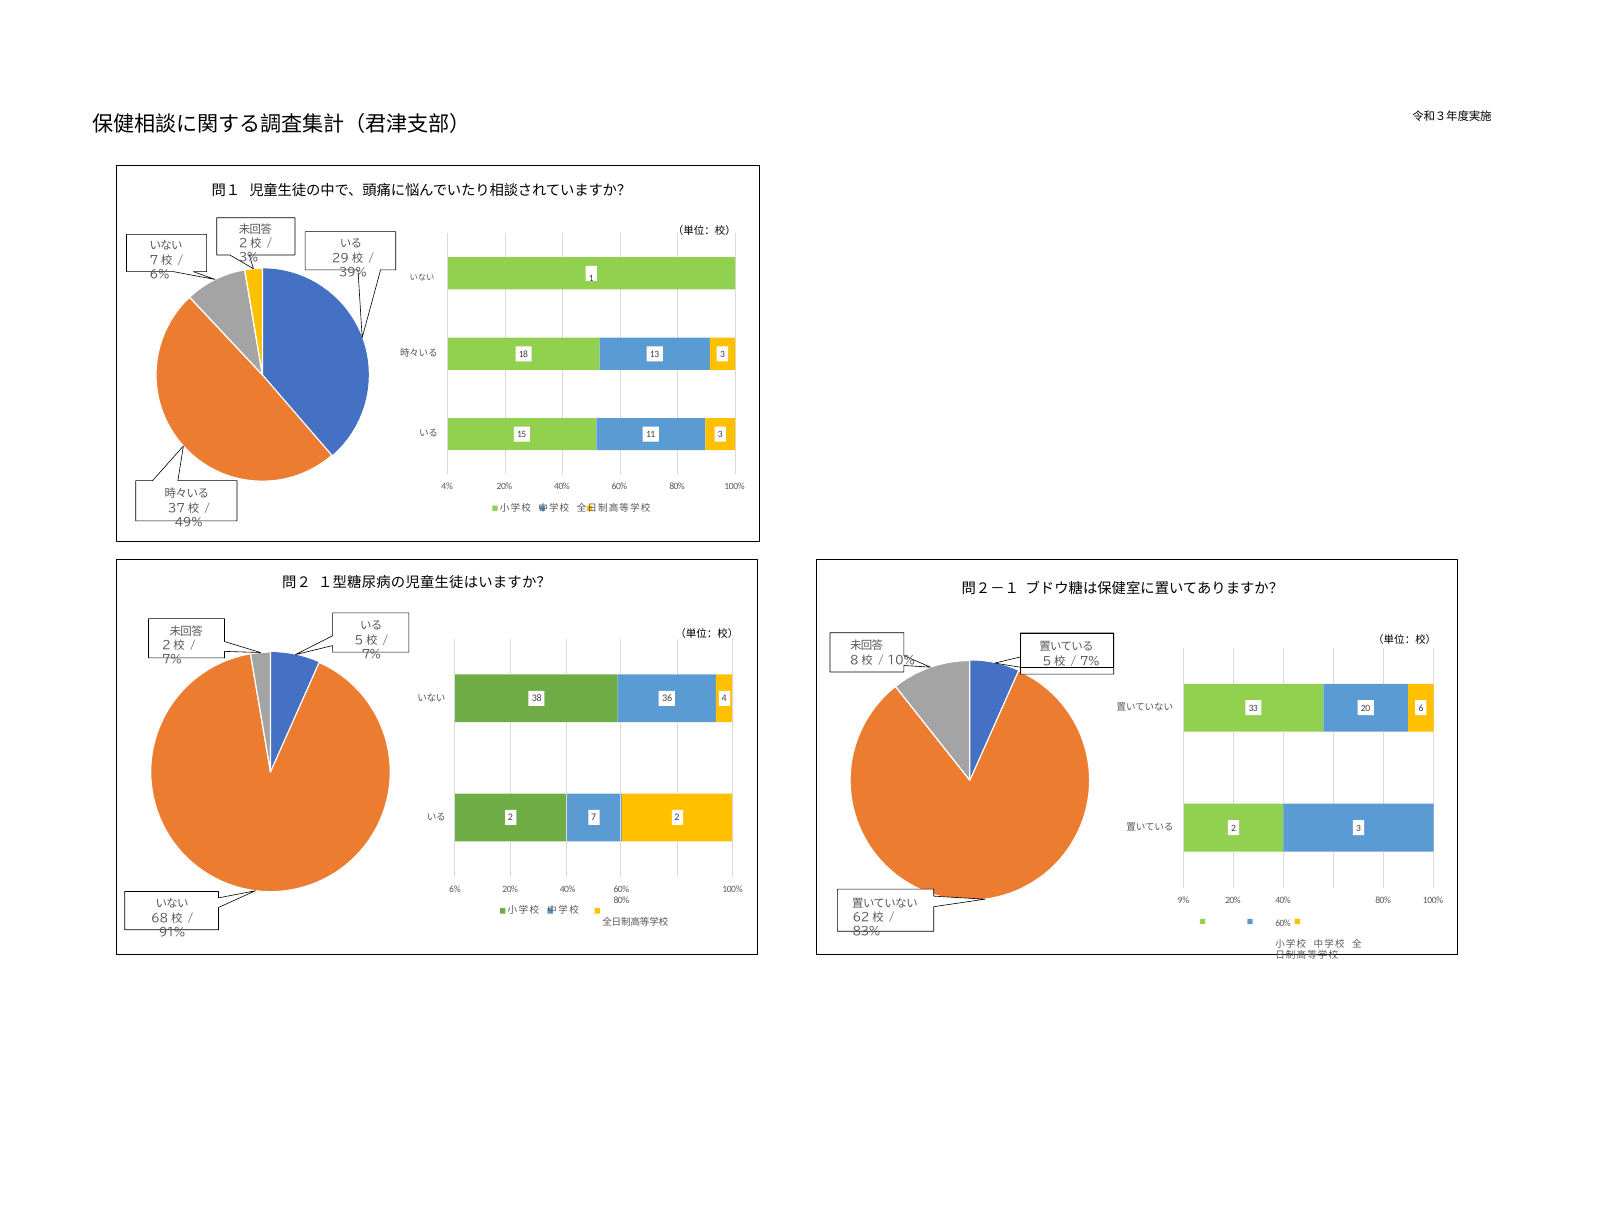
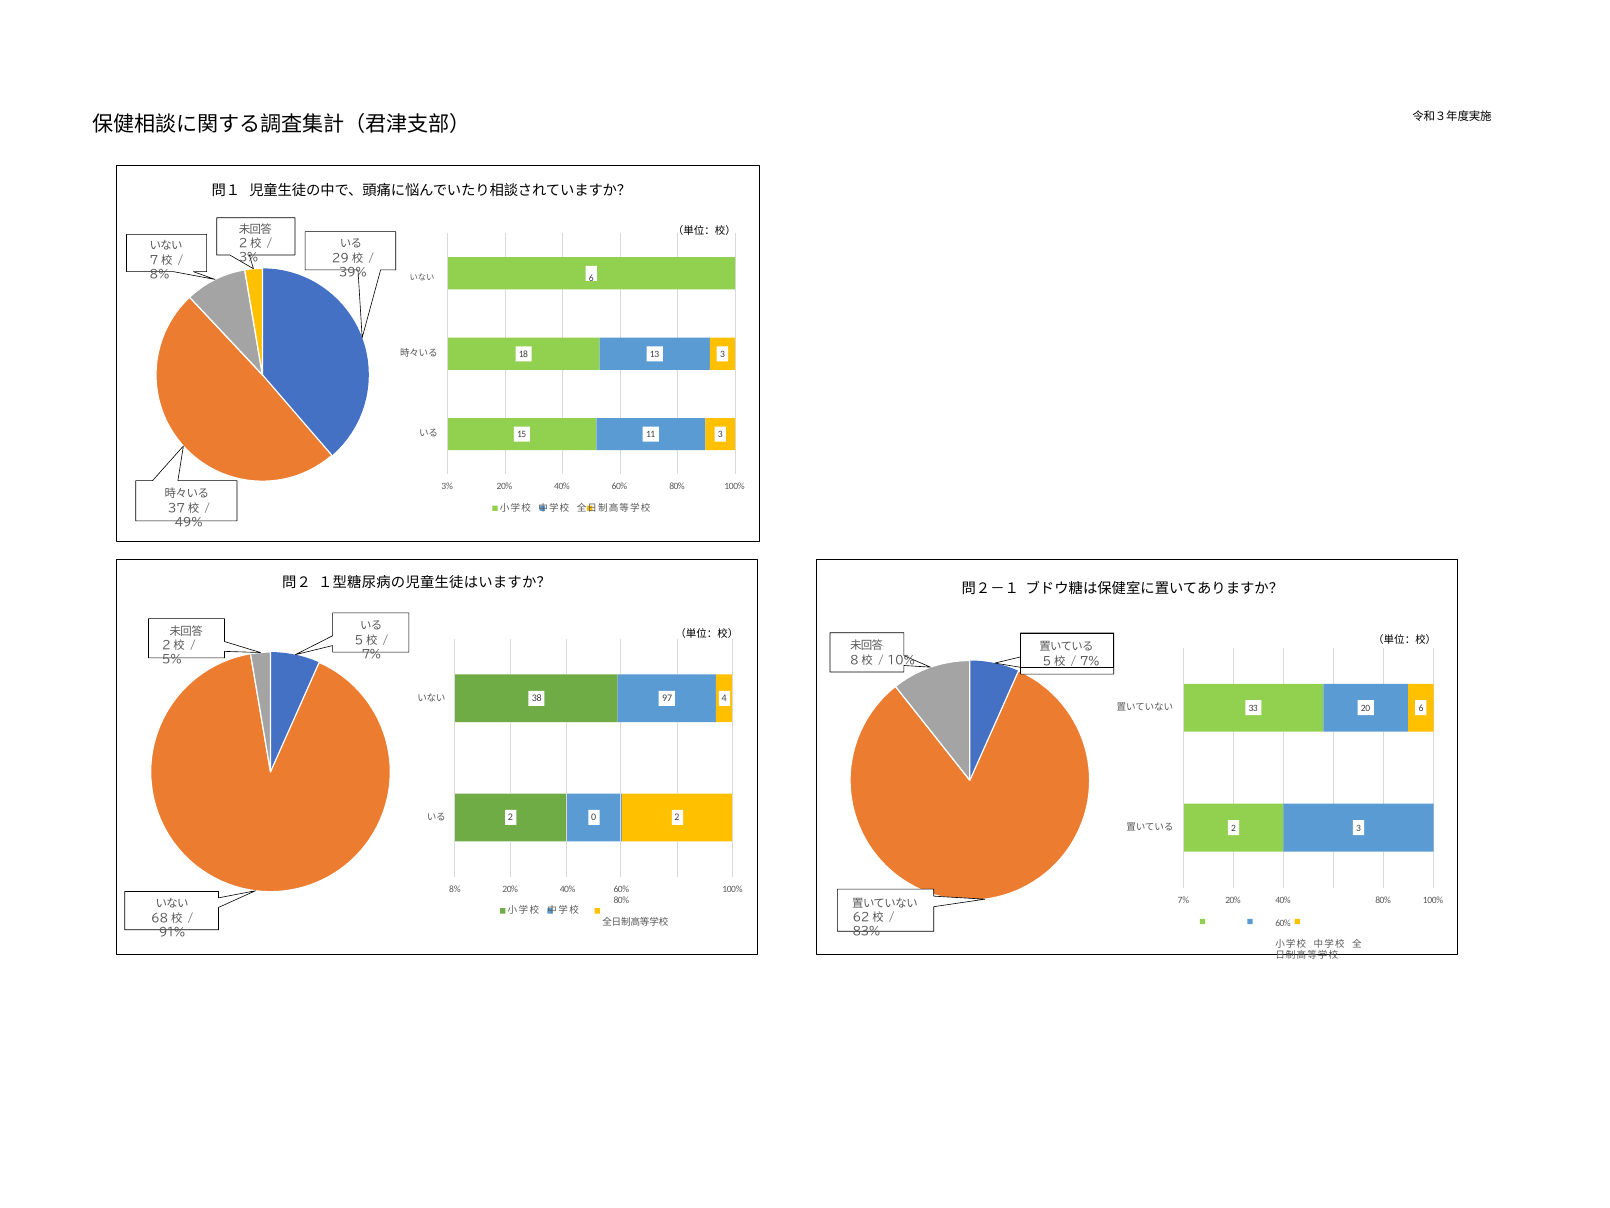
6% at (160, 275): 6% -> 8%
1 at (591, 278): 1 -> 6
4% at (447, 486): 4% -> 3%
7% at (172, 660): 7% -> 5%
36: 36 -> 97
7: 7 -> 0
6% at (455, 889): 6% -> 8%
9% at (1183, 900): 9% -> 7%
